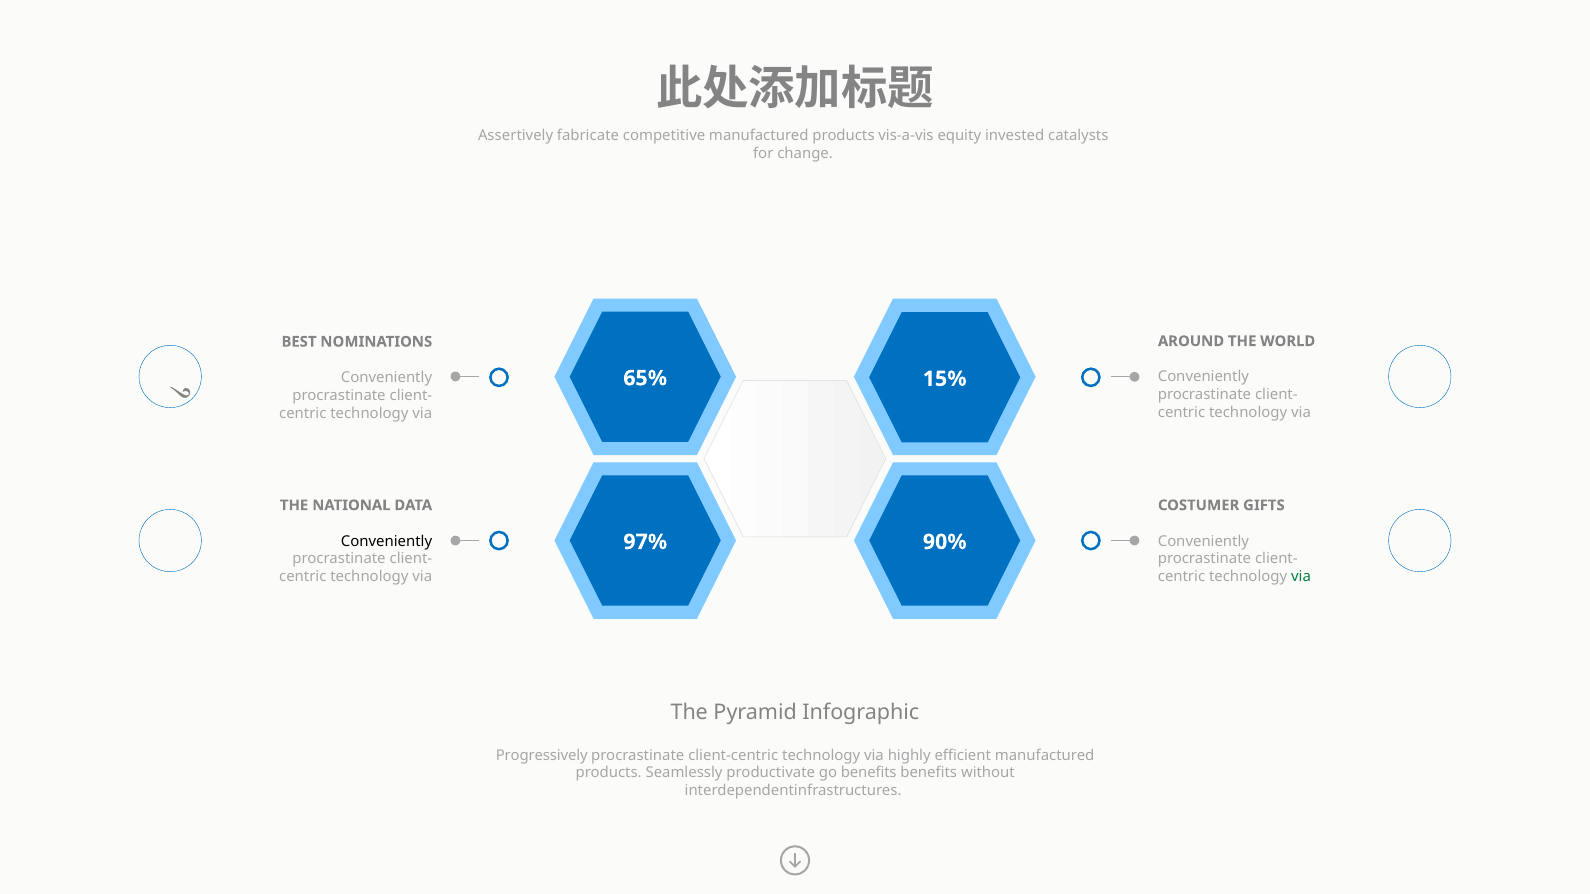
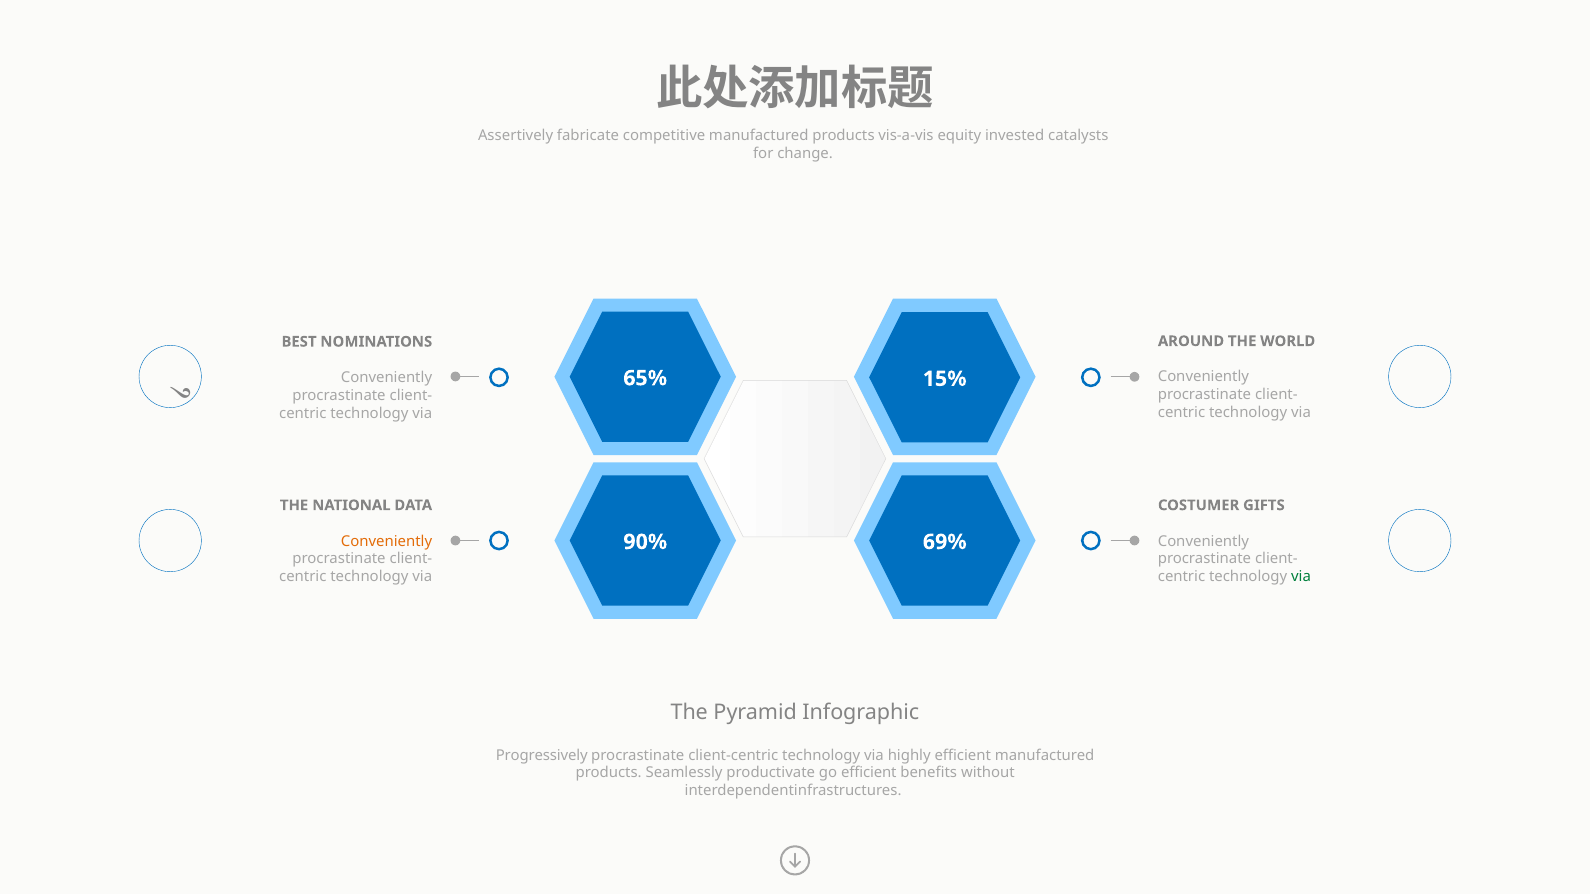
Conveniently at (387, 541) colour: black -> orange
97%: 97% -> 90%
90%: 90% -> 69%
go benefits: benefits -> efficient
